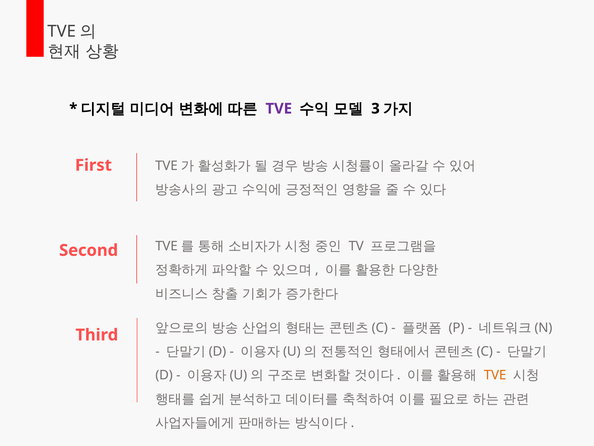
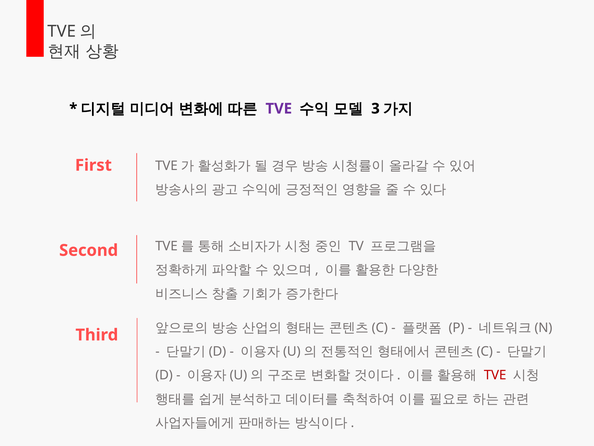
TVE at (495, 375) colour: orange -> red
